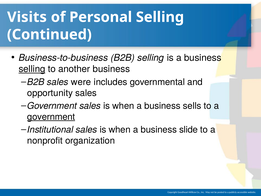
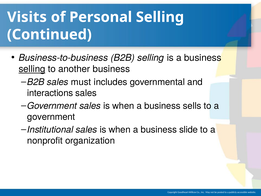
were: were -> must
opportunity: opportunity -> interactions
government at (51, 117) underline: present -> none
